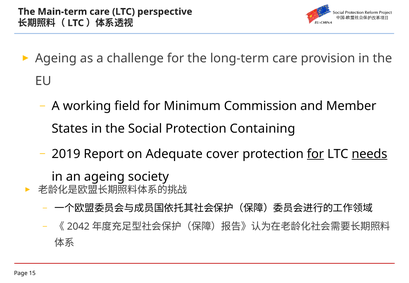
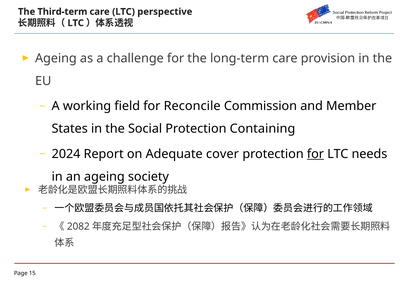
Main-term: Main-term -> Third-term
Minimum: Minimum -> Reconcile
2019: 2019 -> 2024
needs underline: present -> none
2042: 2042 -> 2082
